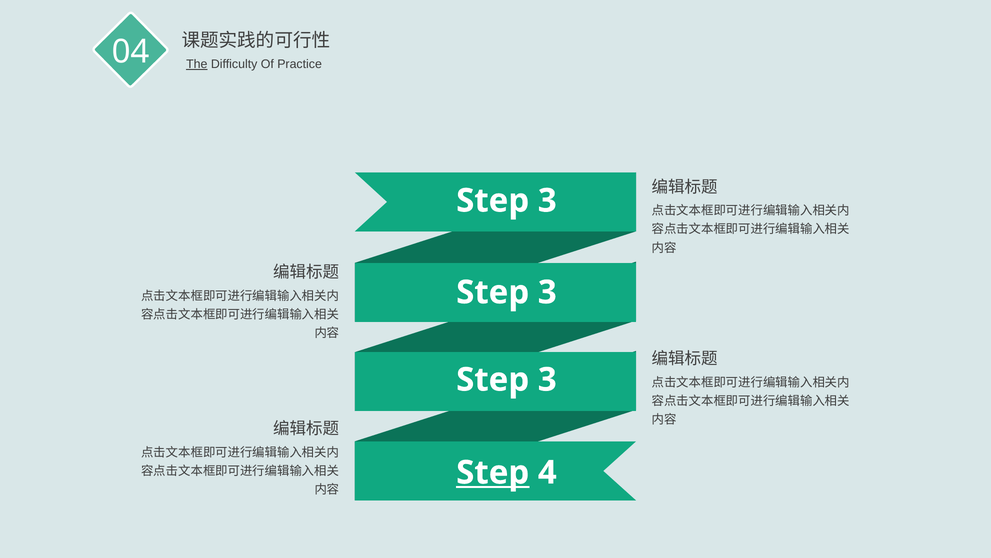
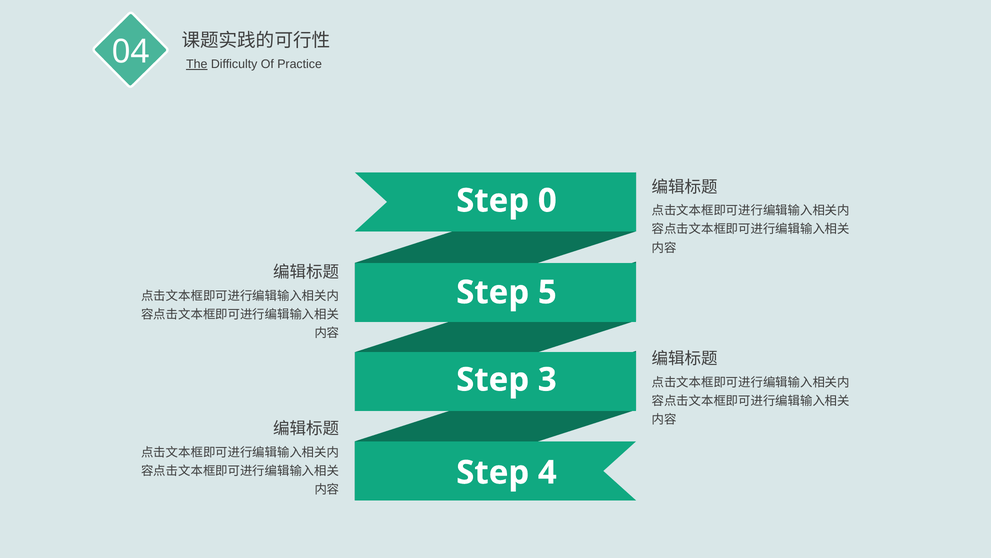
3 at (547, 201): 3 -> 0
3 at (547, 292): 3 -> 5
Step at (493, 472) underline: present -> none
